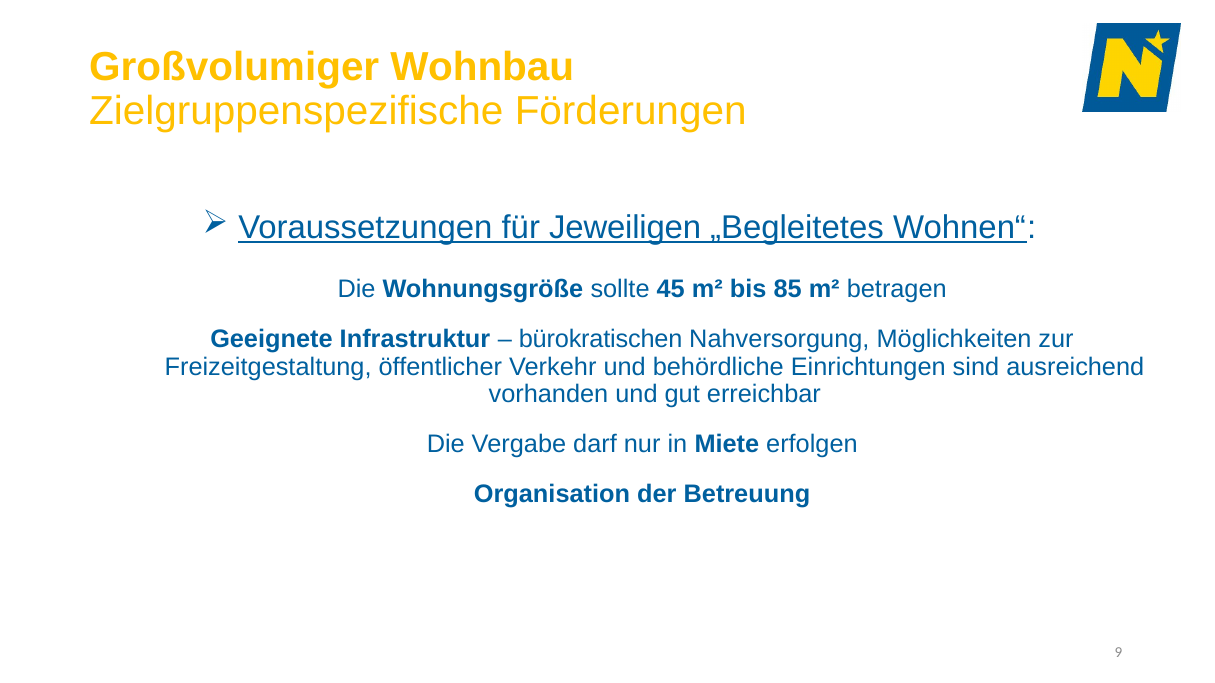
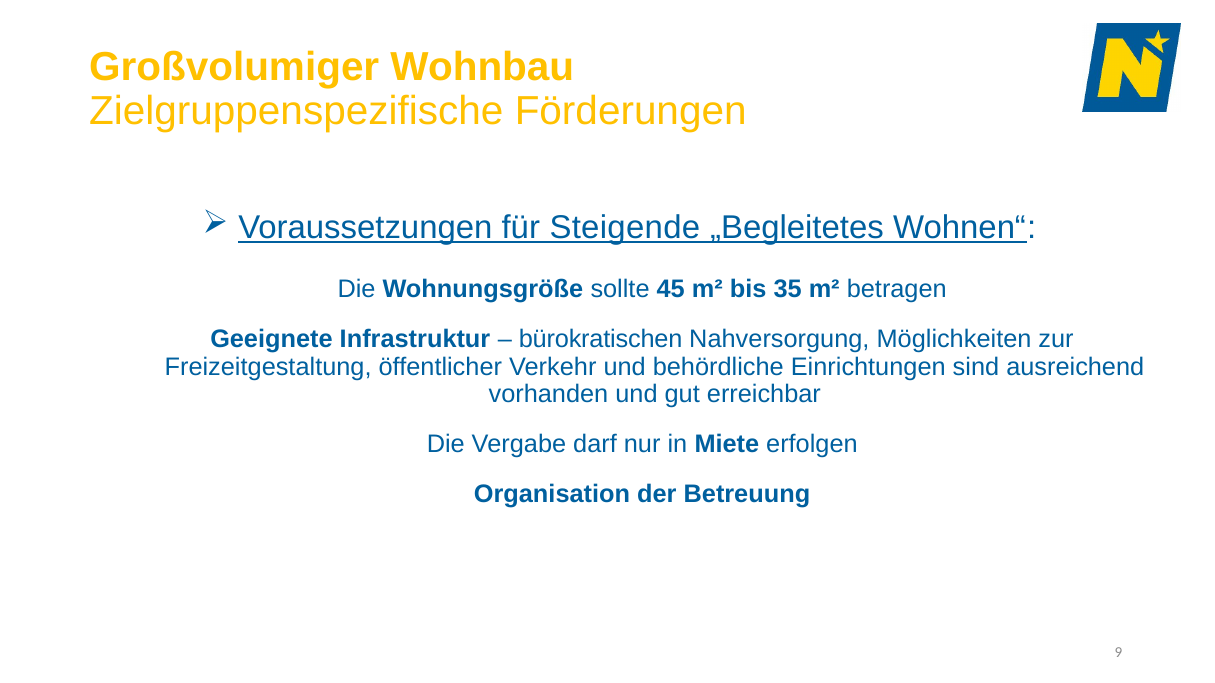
Jeweiligen: Jeweiligen -> Steigende
85: 85 -> 35
